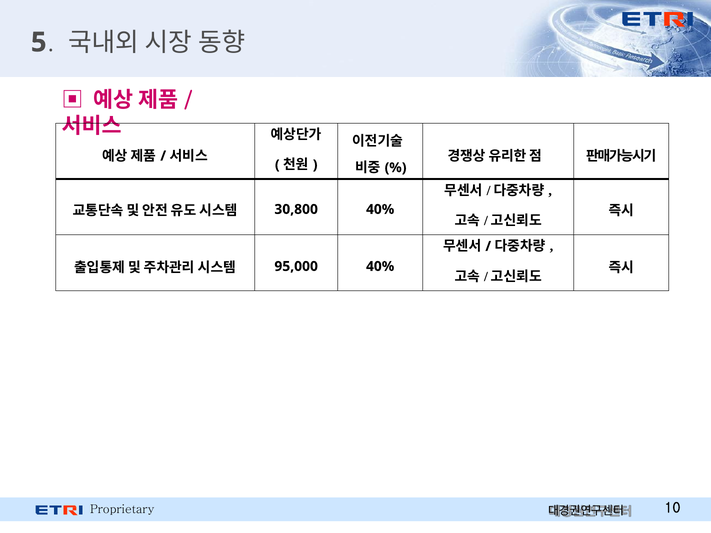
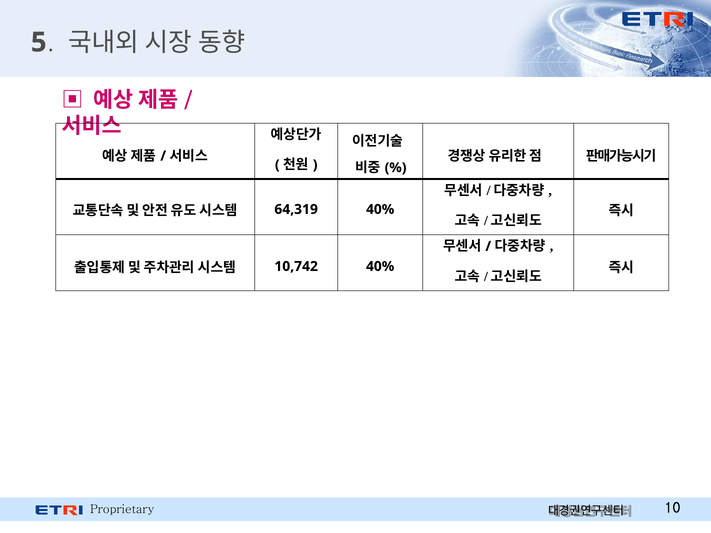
30,800: 30,800 -> 64,319
95,000: 95,000 -> 10,742
